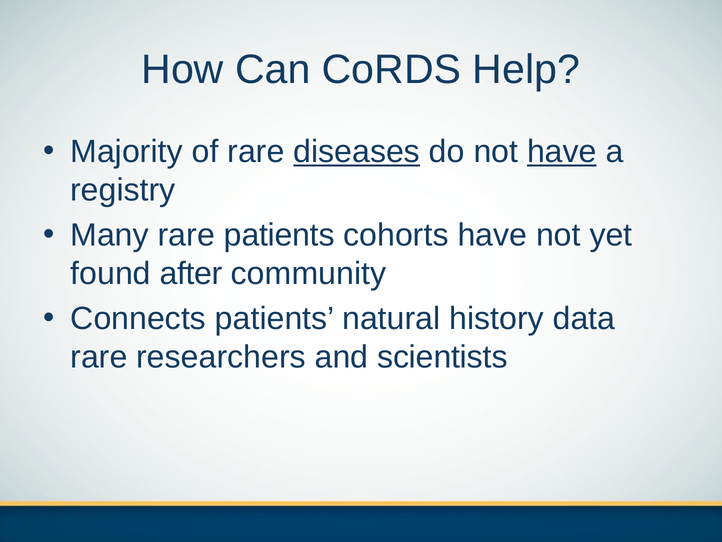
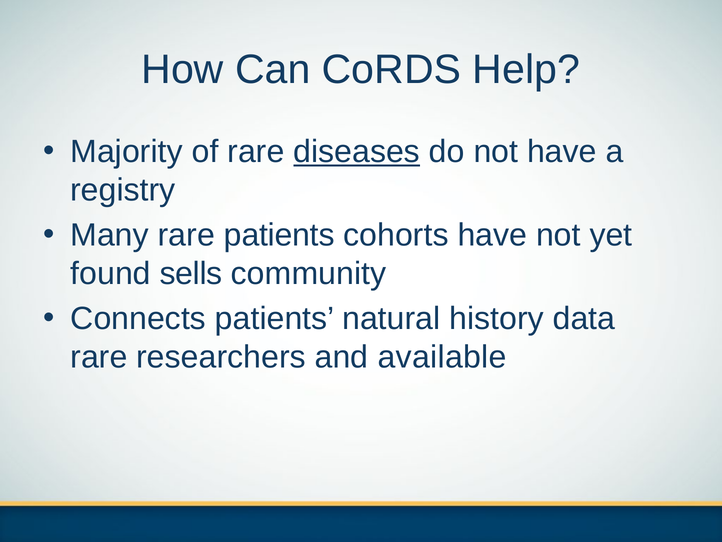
have at (562, 151) underline: present -> none
after: after -> sells
scientists: scientists -> available
